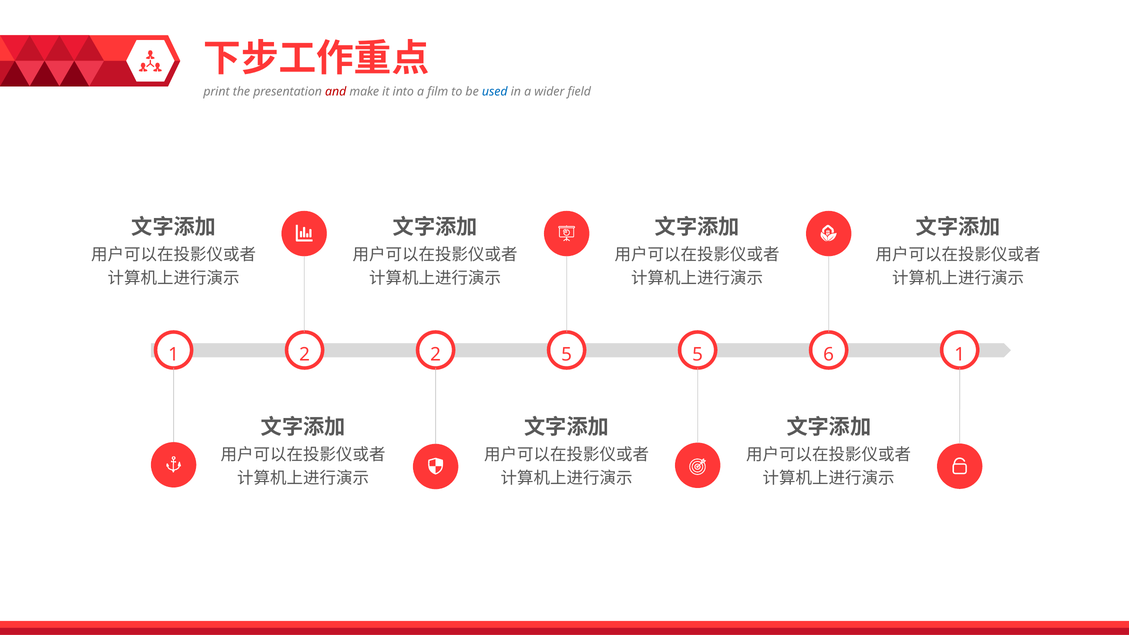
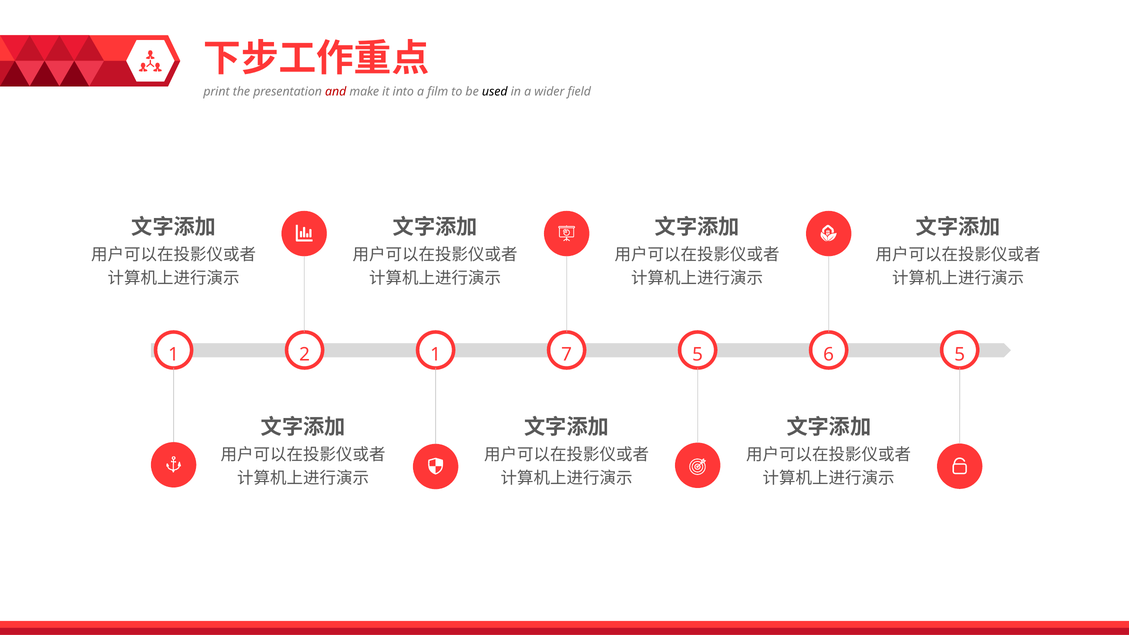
used colour: blue -> black
2 at (436, 354): 2 -> 1
5 at (567, 354): 5 -> 7
5 1: 1 -> 5
